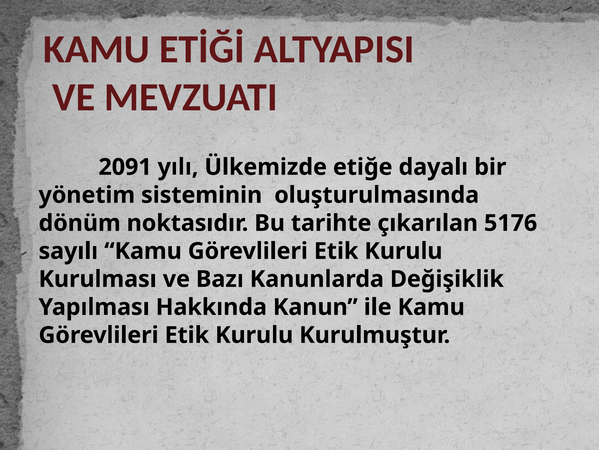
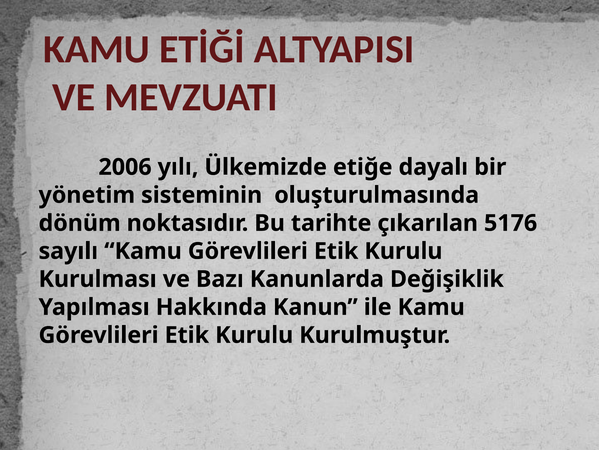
2091: 2091 -> 2006
